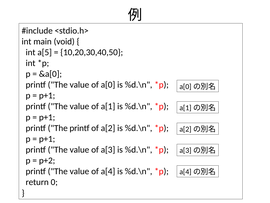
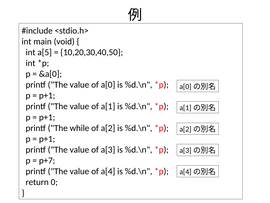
The printf: printf -> while
p+2: p+2 -> p+7
